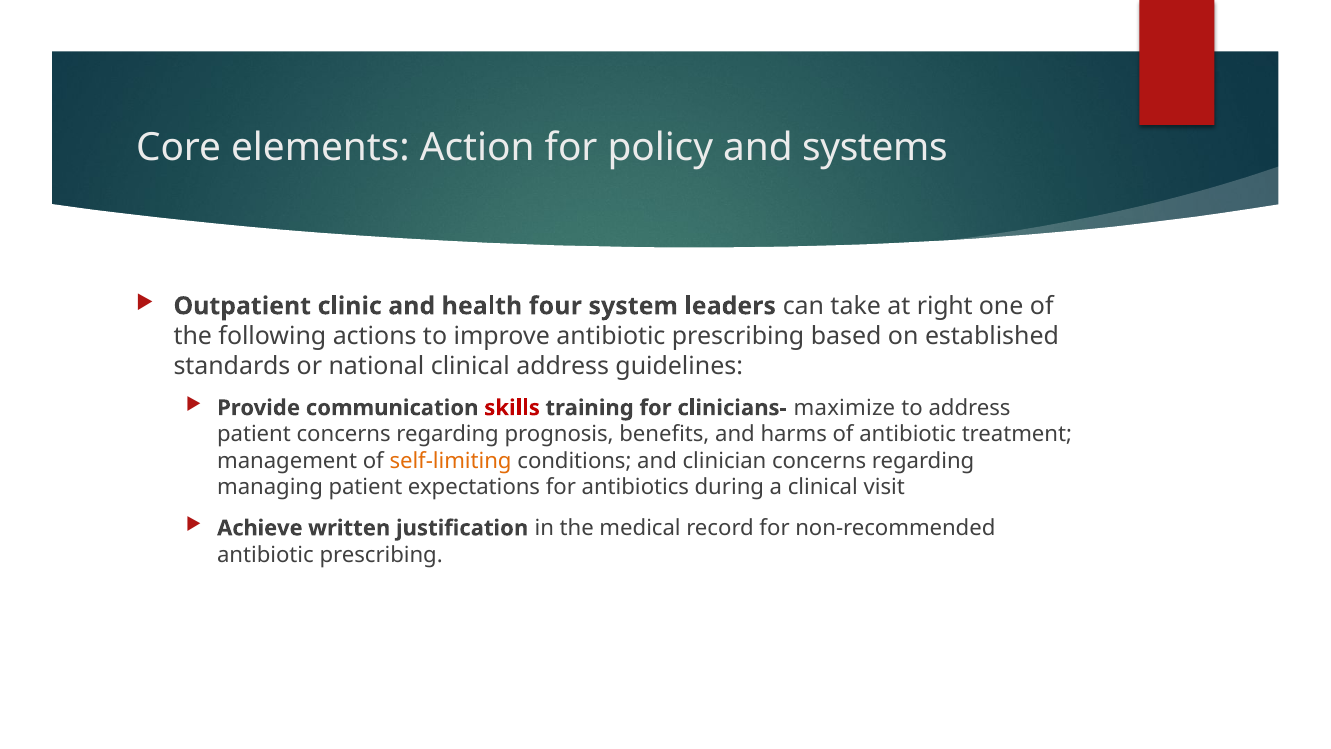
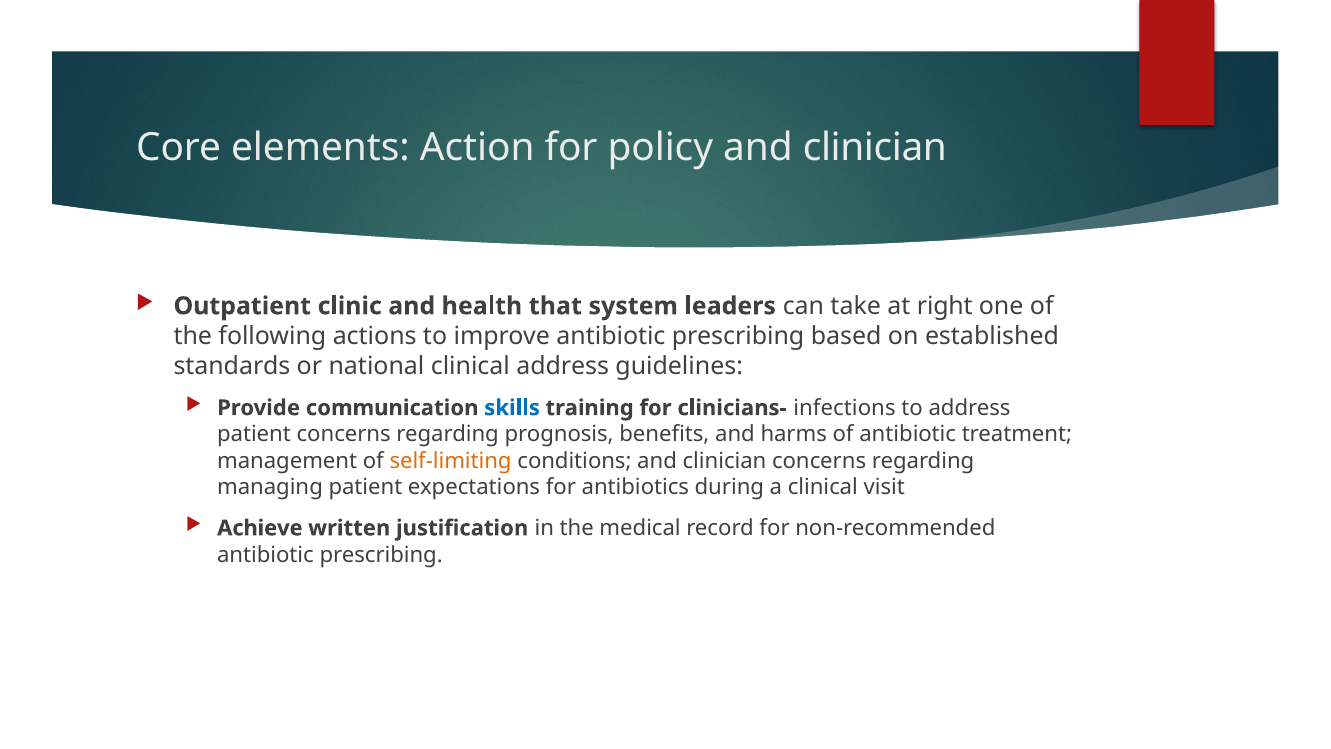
policy and systems: systems -> clinician
four: four -> that
skills colour: red -> blue
maximize: maximize -> infections
